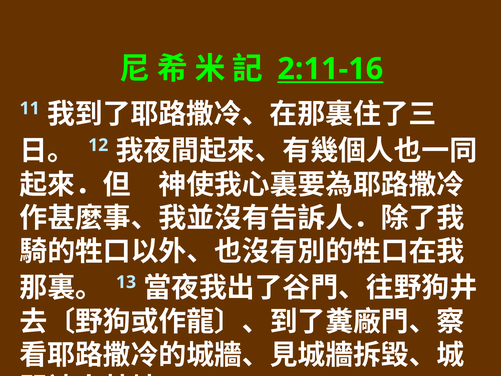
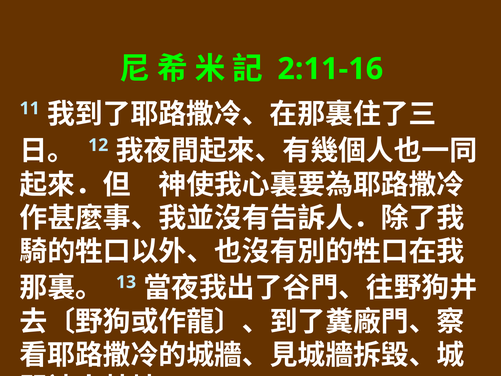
2:11-16 underline: present -> none
